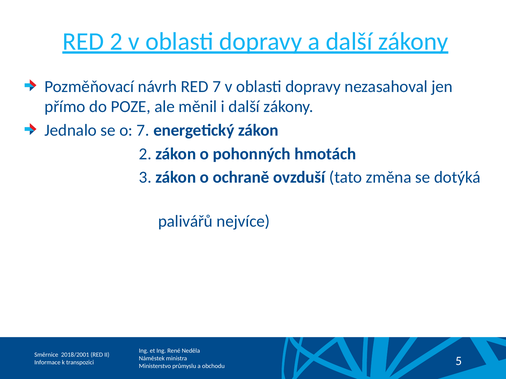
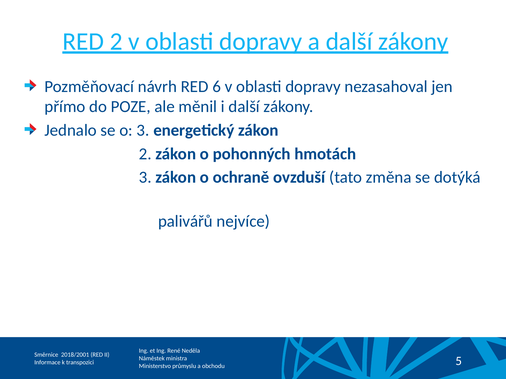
RED 7: 7 -> 6
o 7: 7 -> 3
